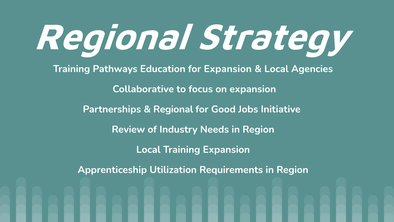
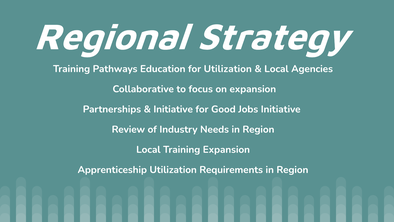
for Expansion: Expansion -> Utilization
Regional at (173, 109): Regional -> Initiative
